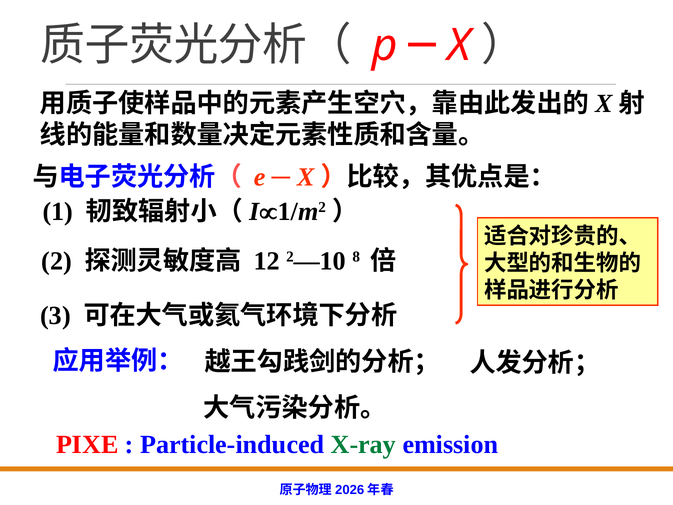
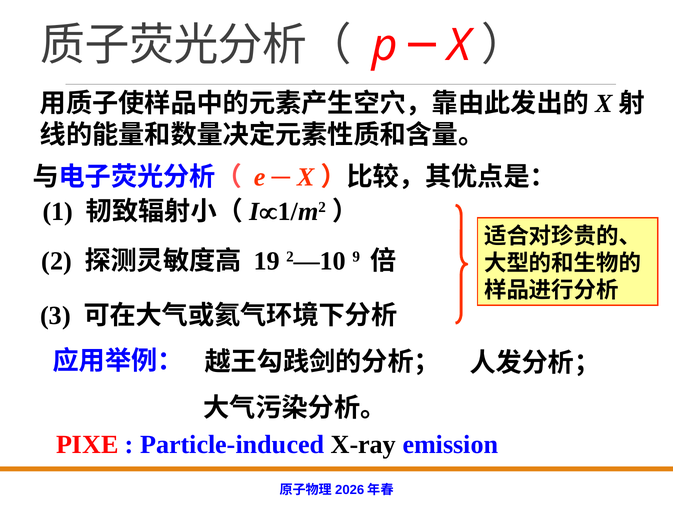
12: 12 -> 19
8: 8 -> 9
X-ray colour: green -> black
